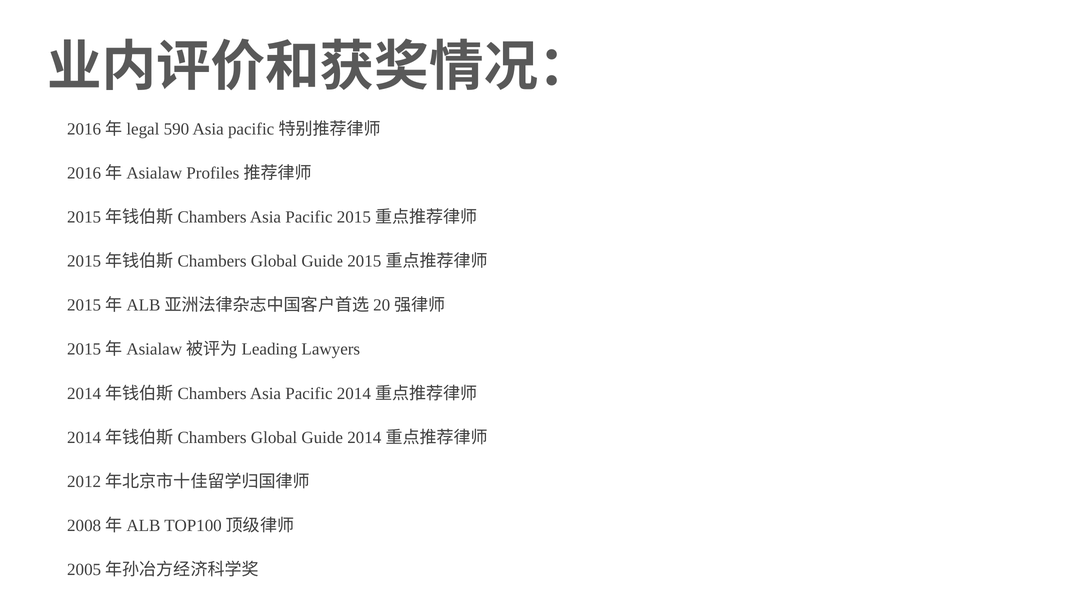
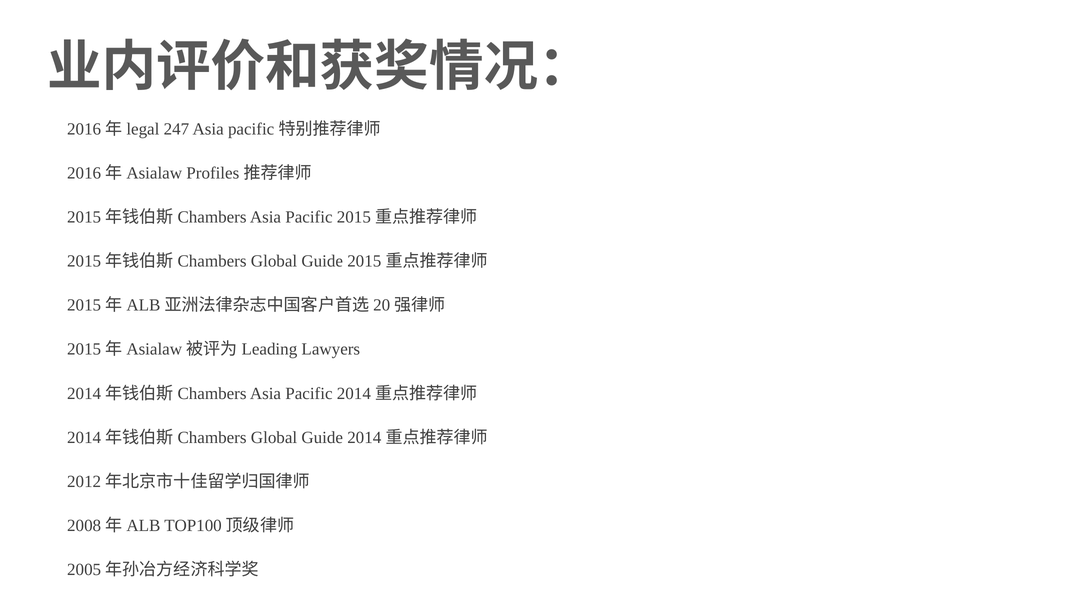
590: 590 -> 247
